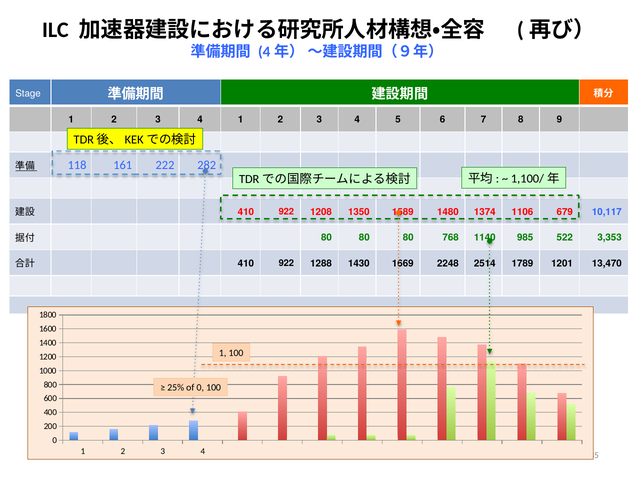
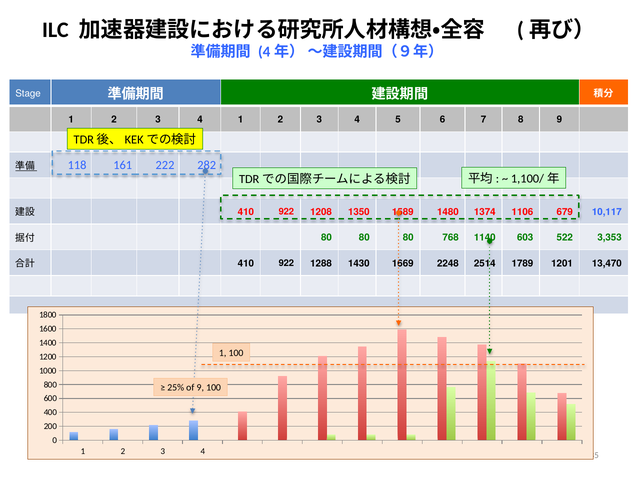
985: 985 -> 603
of 0: 0 -> 9
